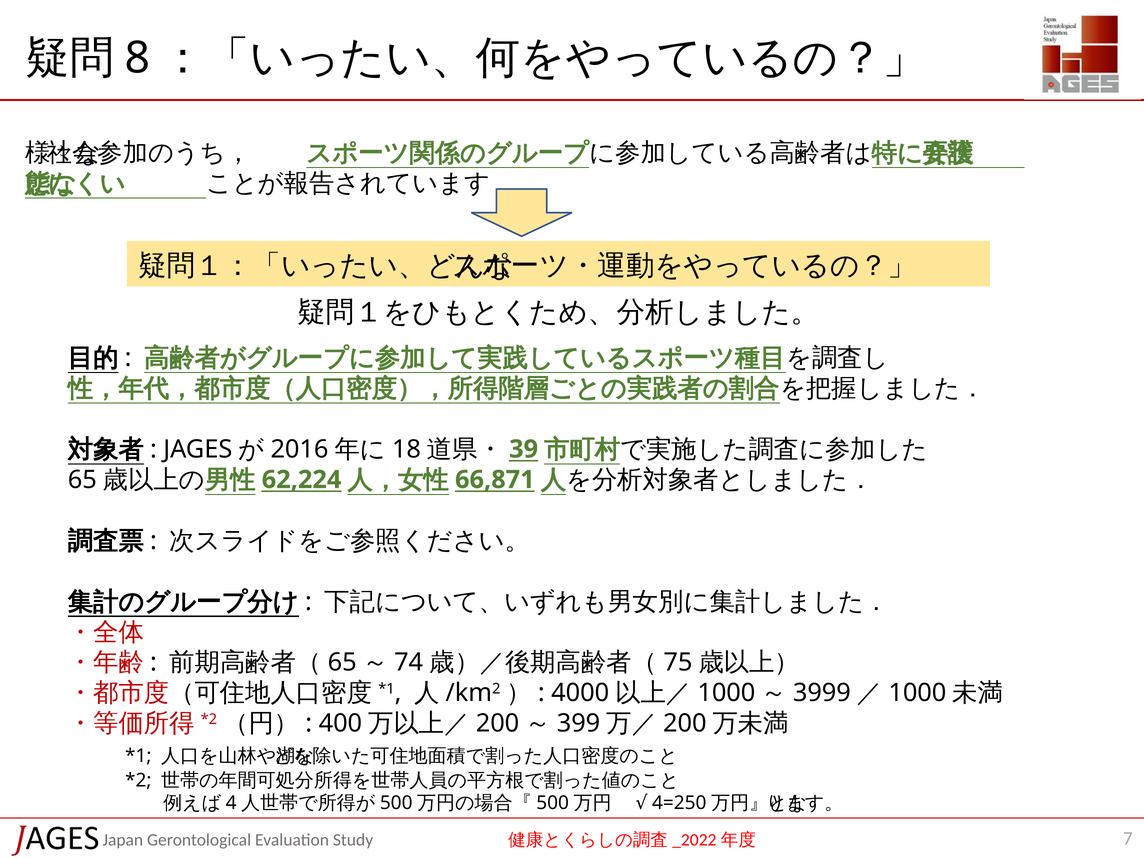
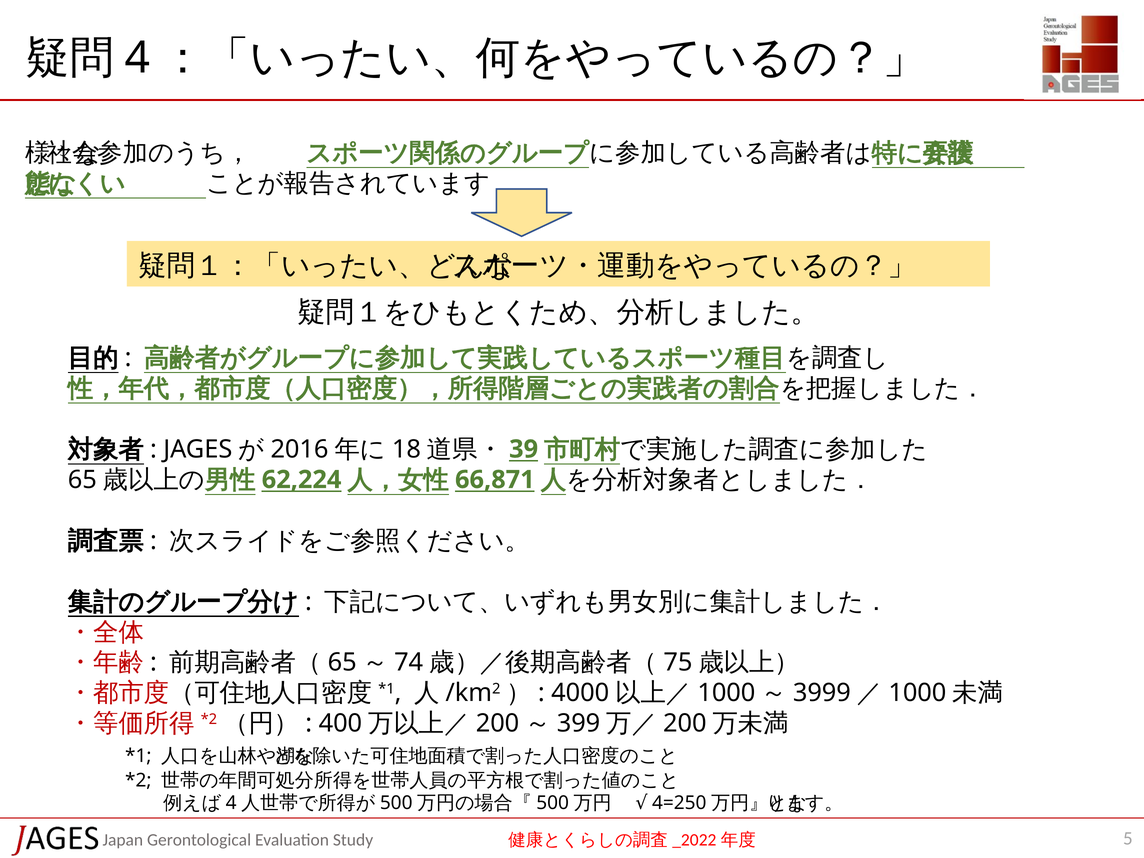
8: 8 -> 4
7: 7 -> 5
